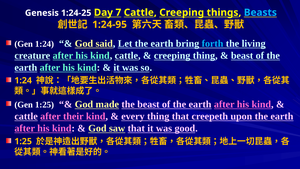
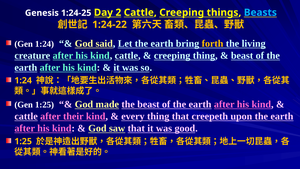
7: 7 -> 2
1:24-95: 1:24-95 -> 1:24-22
forth colour: light blue -> yellow
